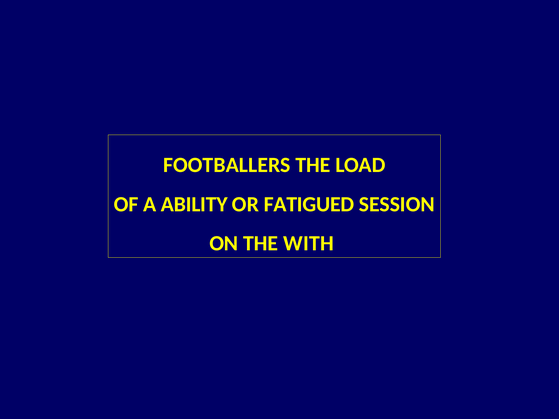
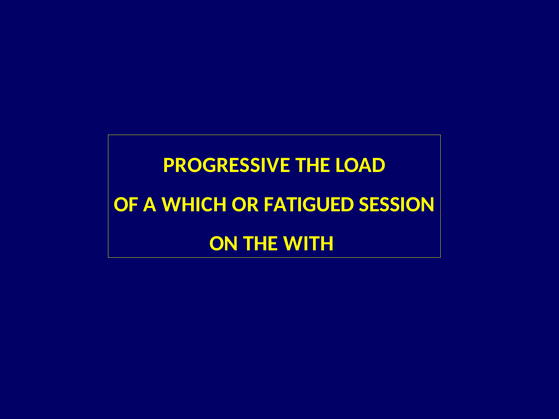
FOOTBALLERS: FOOTBALLERS -> PROGRESSIVE
ABILITY: ABILITY -> WHICH
